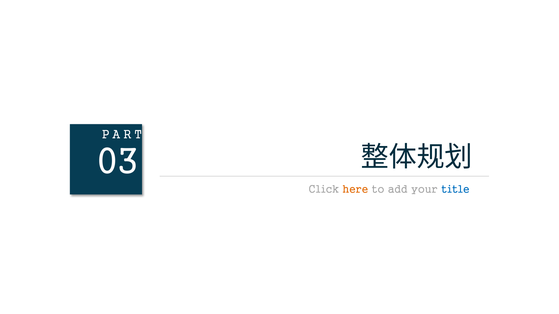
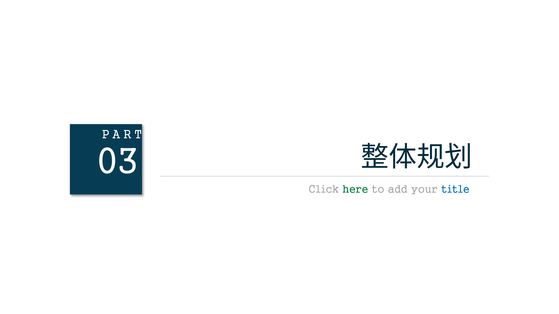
here colour: orange -> green
